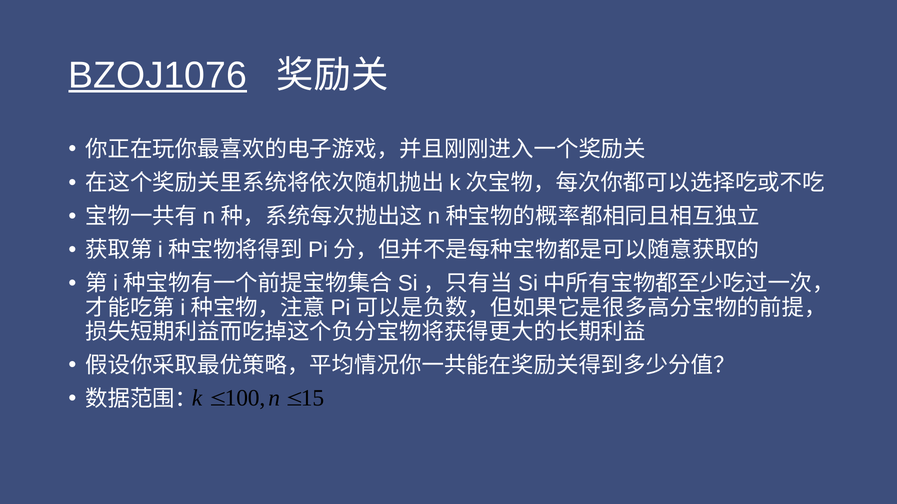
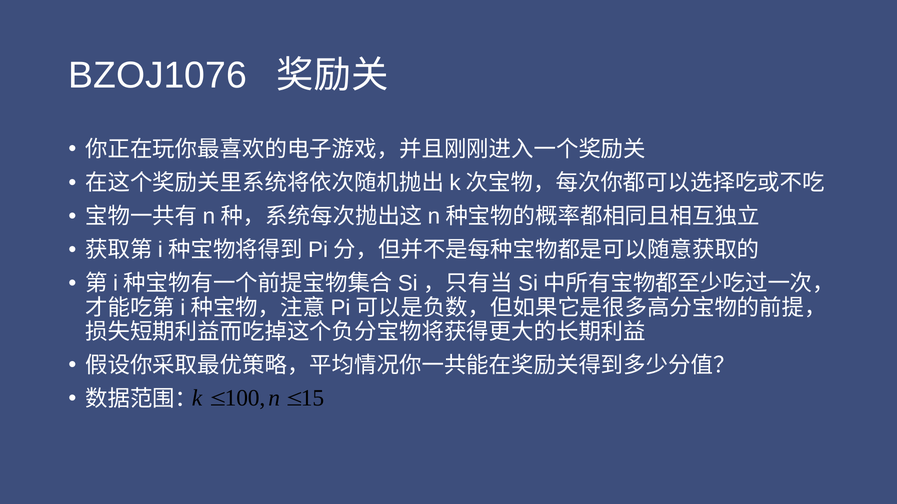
BZOJ1076 underline: present -> none
